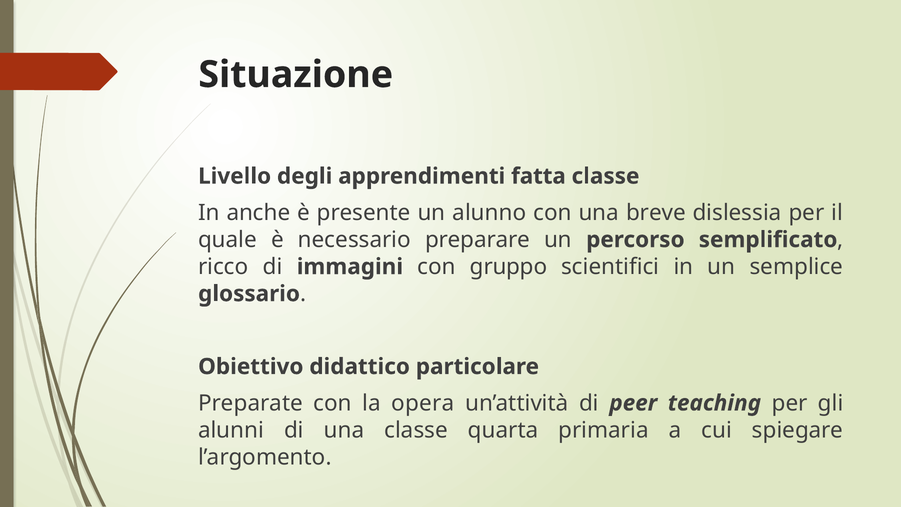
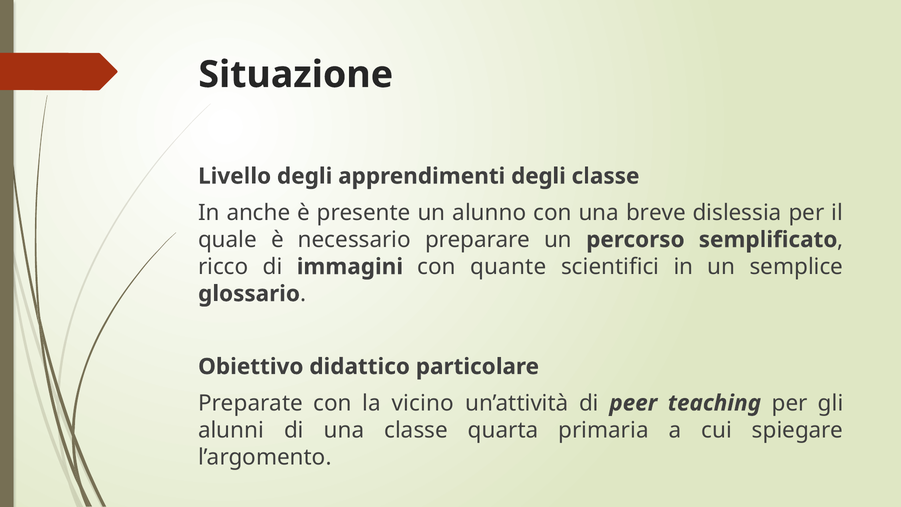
apprendimenti fatta: fatta -> degli
gruppo: gruppo -> quante
opera: opera -> vicino
